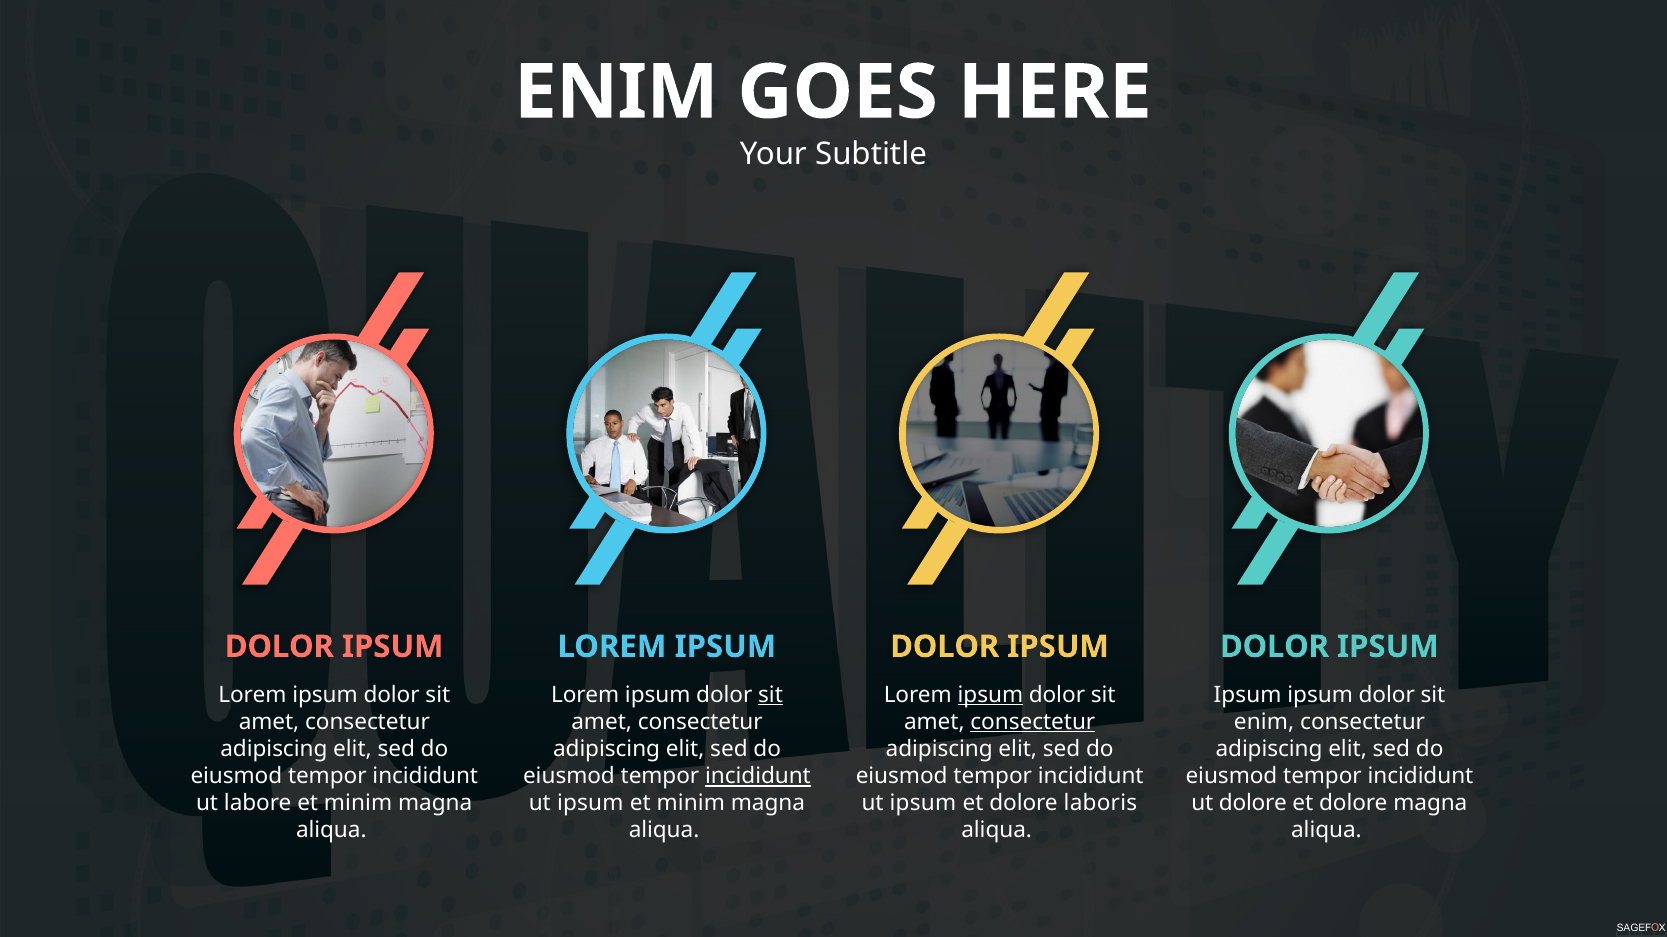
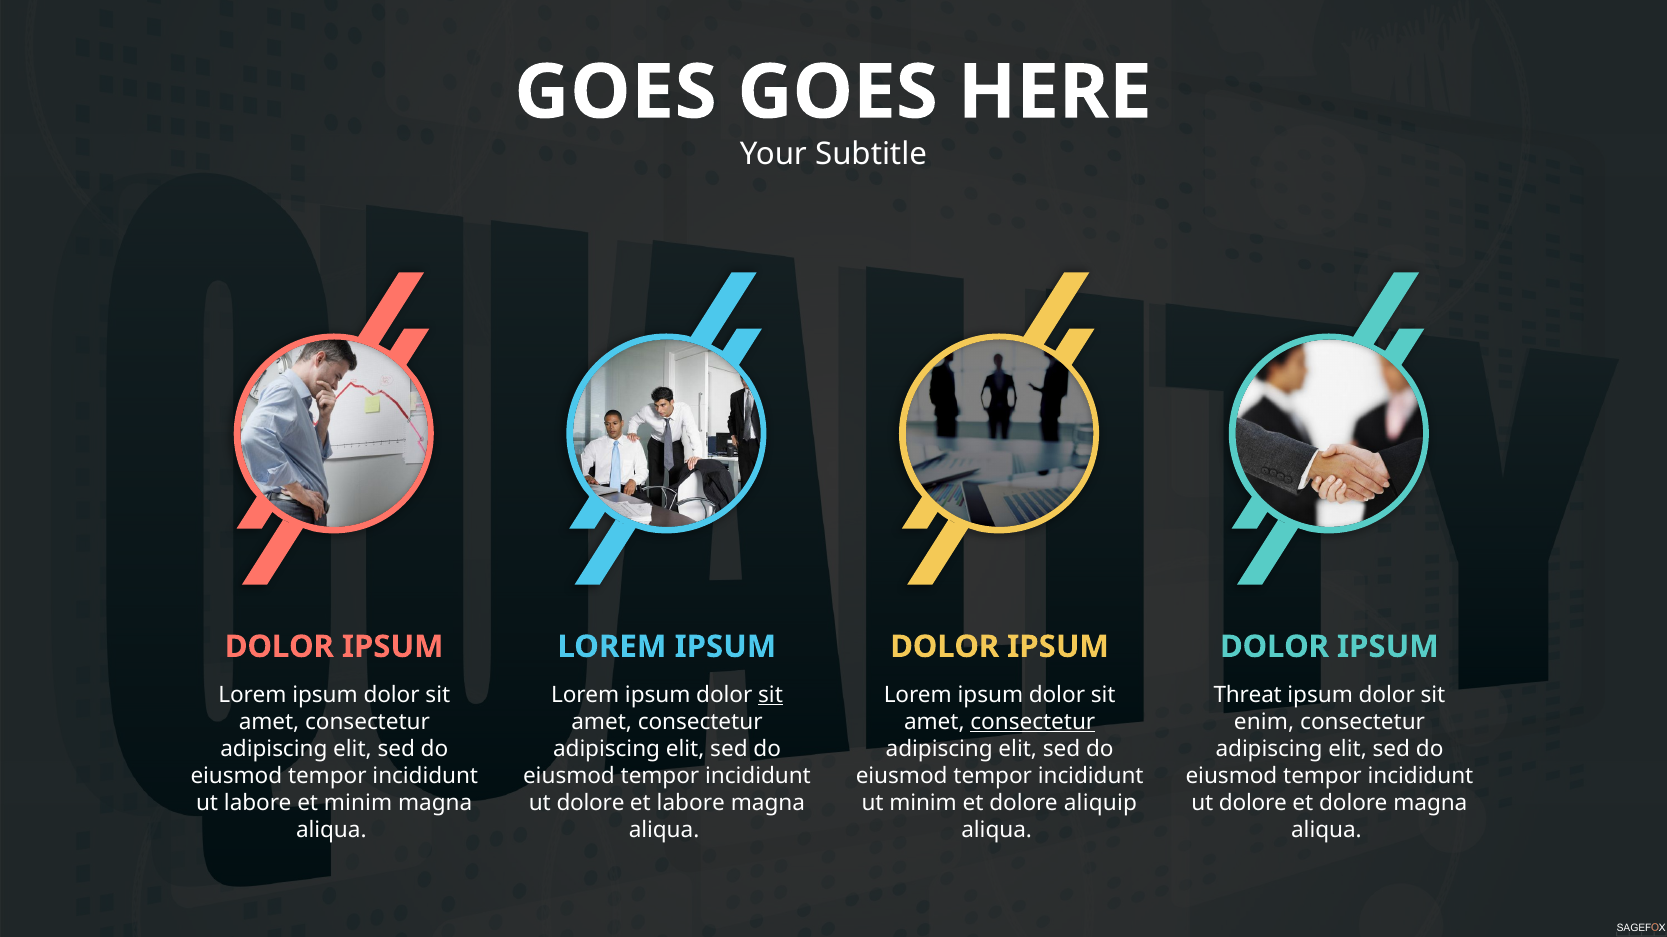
ENIM at (616, 93): ENIM -> GOES
ipsum at (990, 695) underline: present -> none
Ipsum at (1248, 695): Ipsum -> Threat
incididunt at (758, 777) underline: present -> none
ipsum at (590, 804): ipsum -> dolore
minim at (691, 804): minim -> labore
ipsum at (923, 804): ipsum -> minim
laboris: laboris -> aliquip
